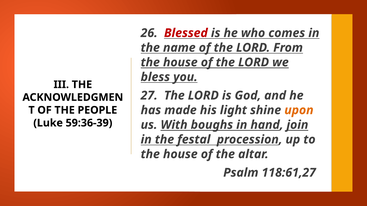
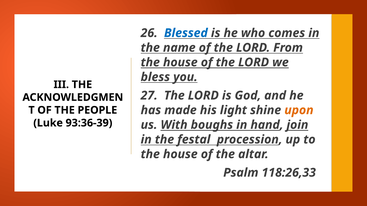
Blessed colour: red -> blue
59:36-39: 59:36-39 -> 93:36-39
118:61,27: 118:61,27 -> 118:26,33
